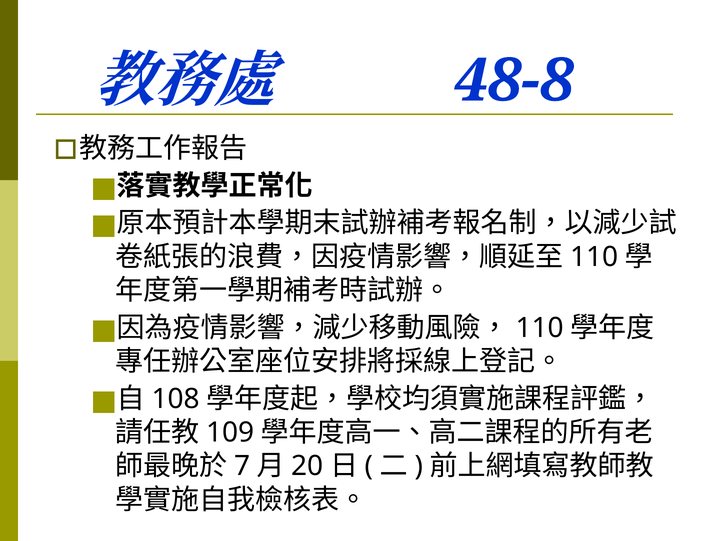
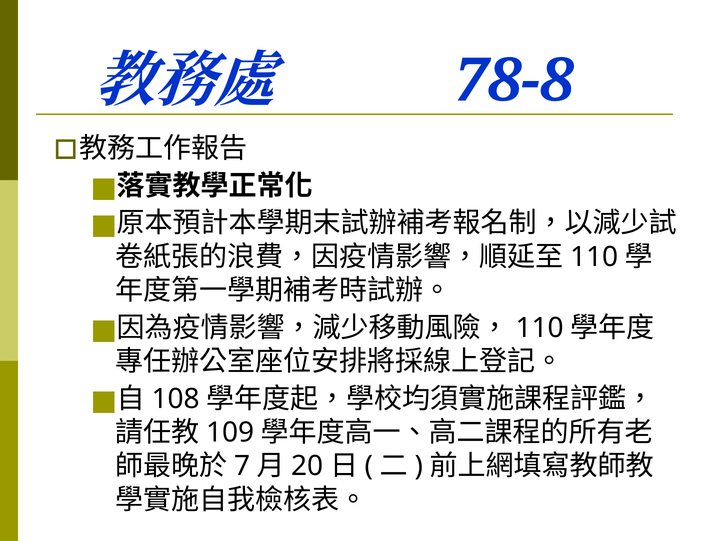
48-8: 48-8 -> 78-8
